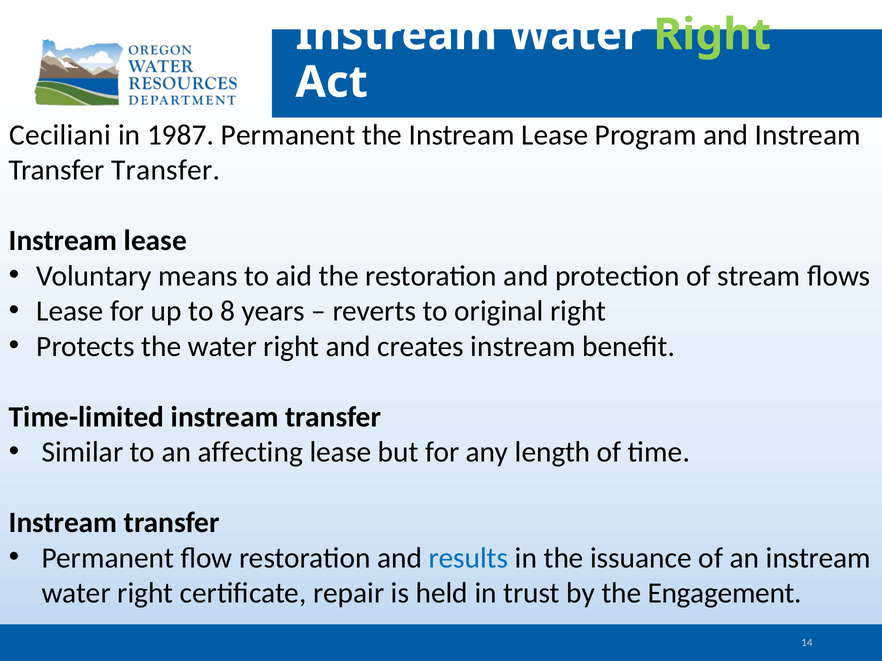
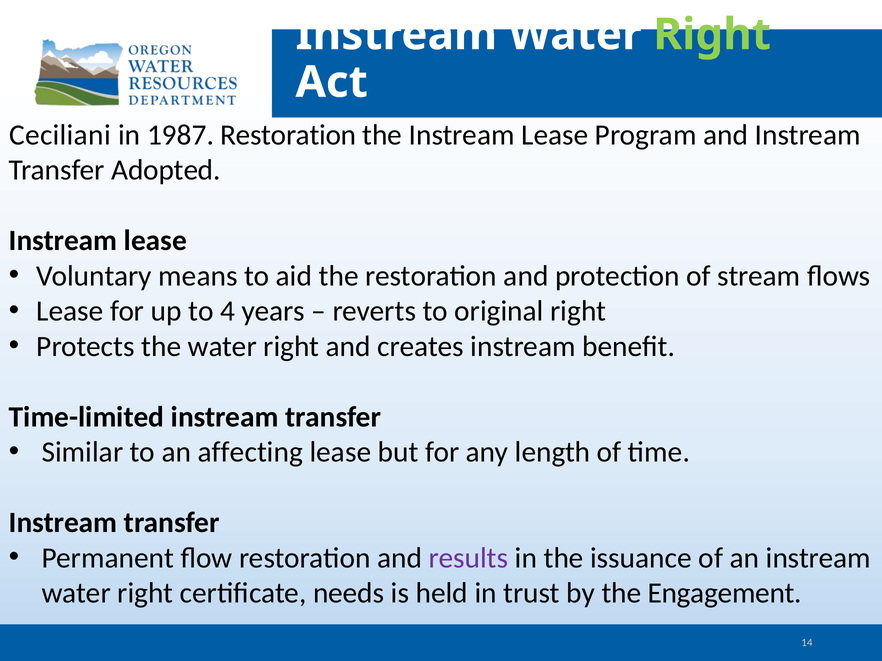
1987 Permanent: Permanent -> Restoration
Transfer Transfer: Transfer -> Adopted
8: 8 -> 4
results colour: blue -> purple
repair: repair -> needs
